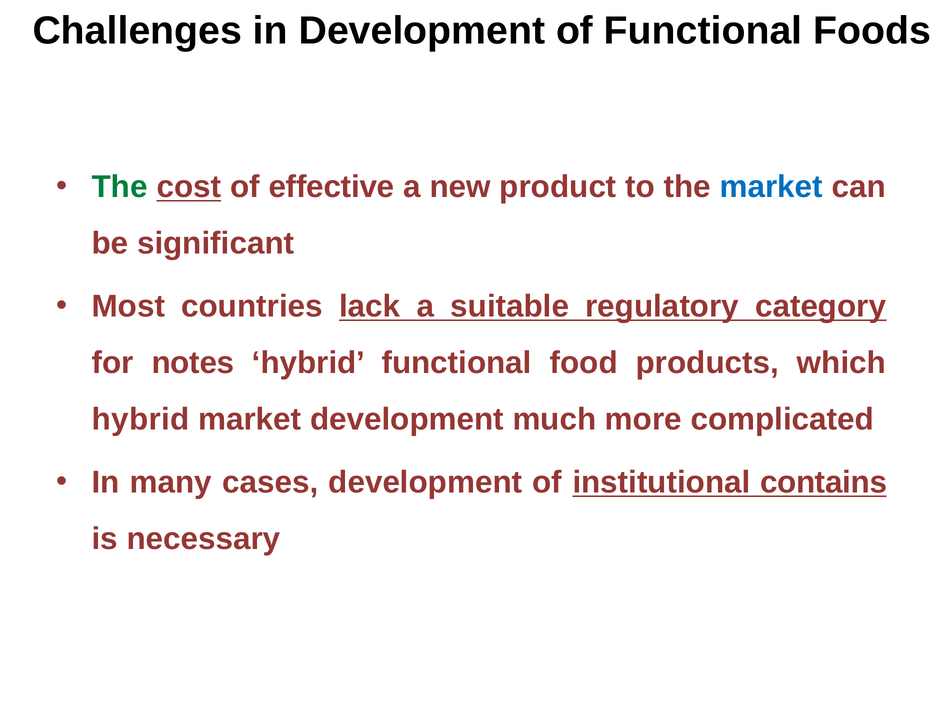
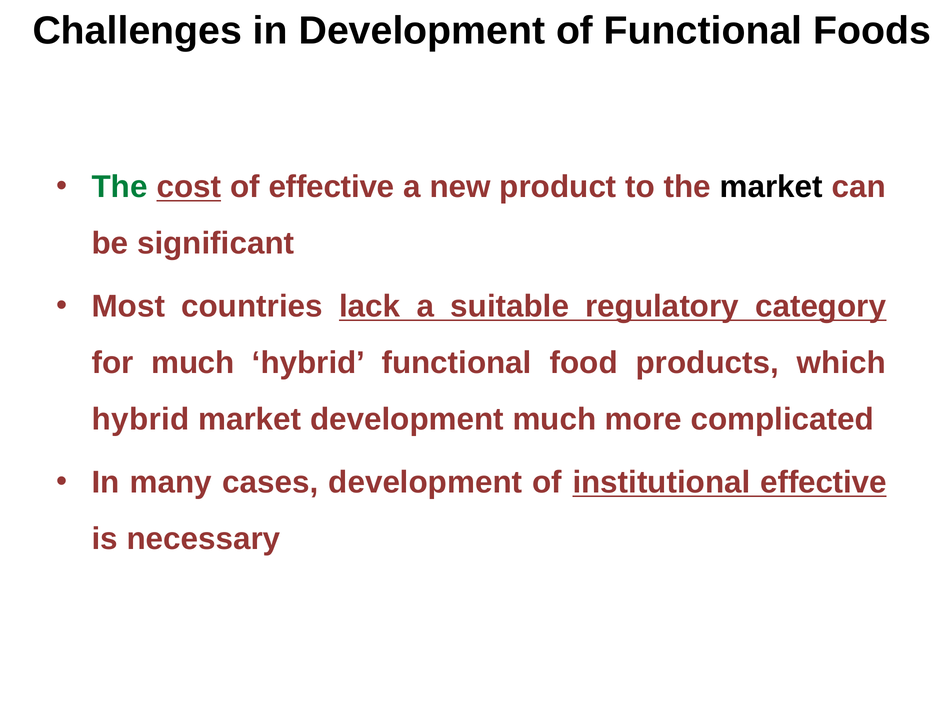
market at (771, 187) colour: blue -> black
for notes: notes -> much
institutional contains: contains -> effective
